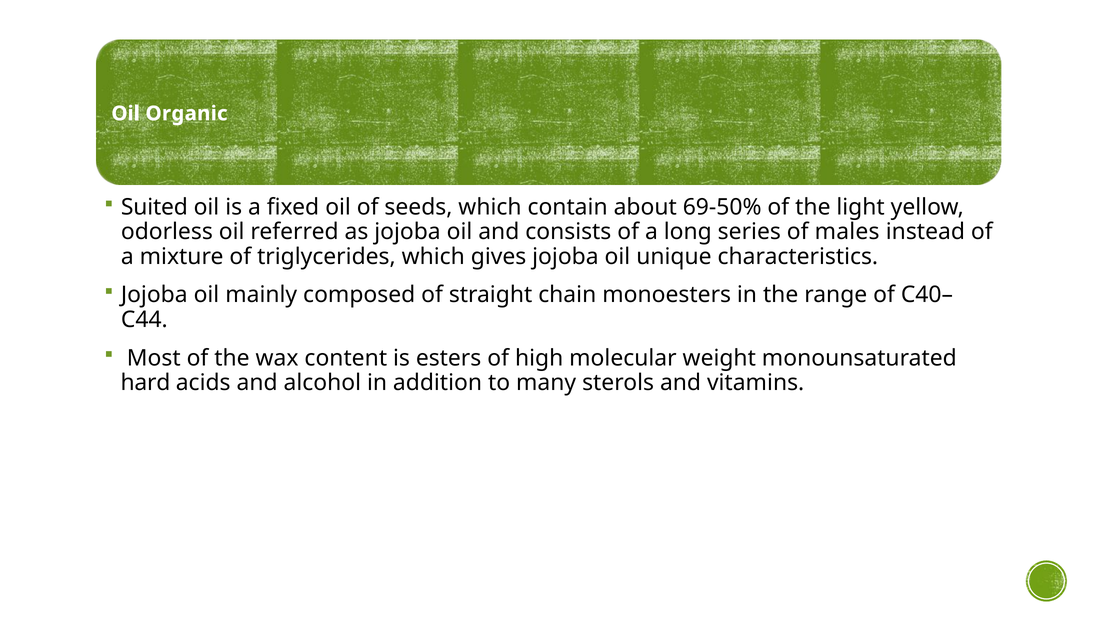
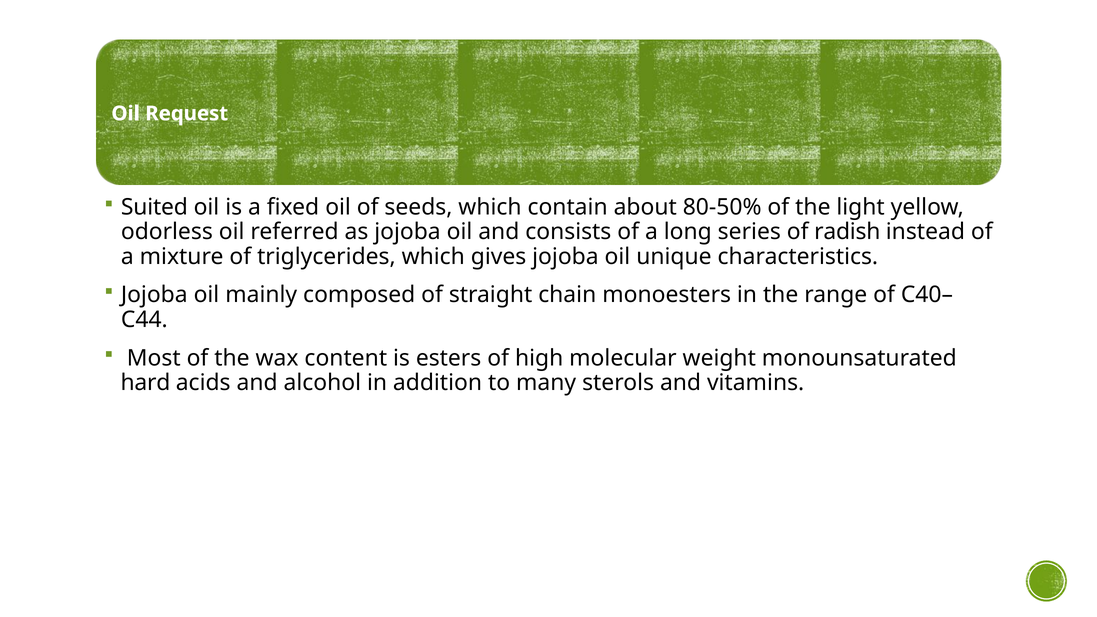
Organic: Organic -> Request
69-50%: 69-50% -> 80-50%
males: males -> radish
